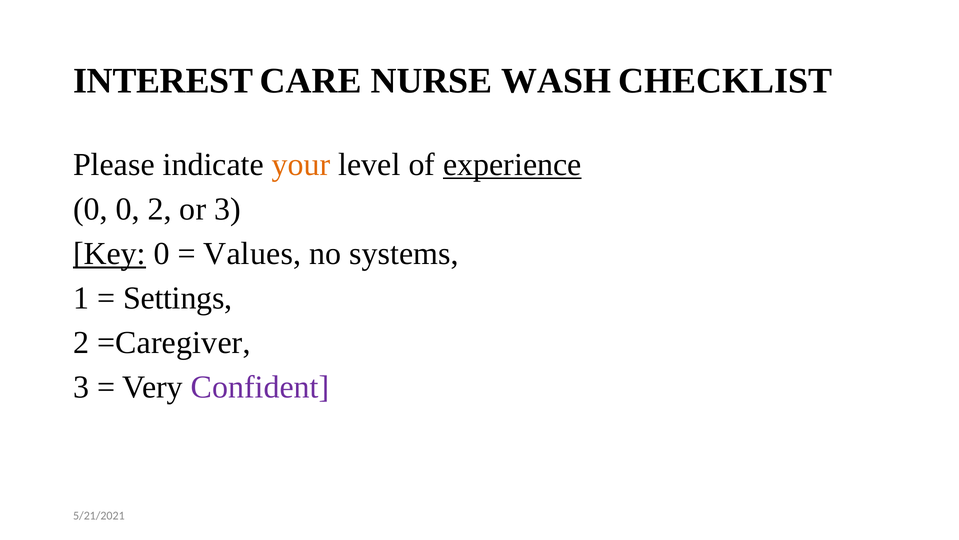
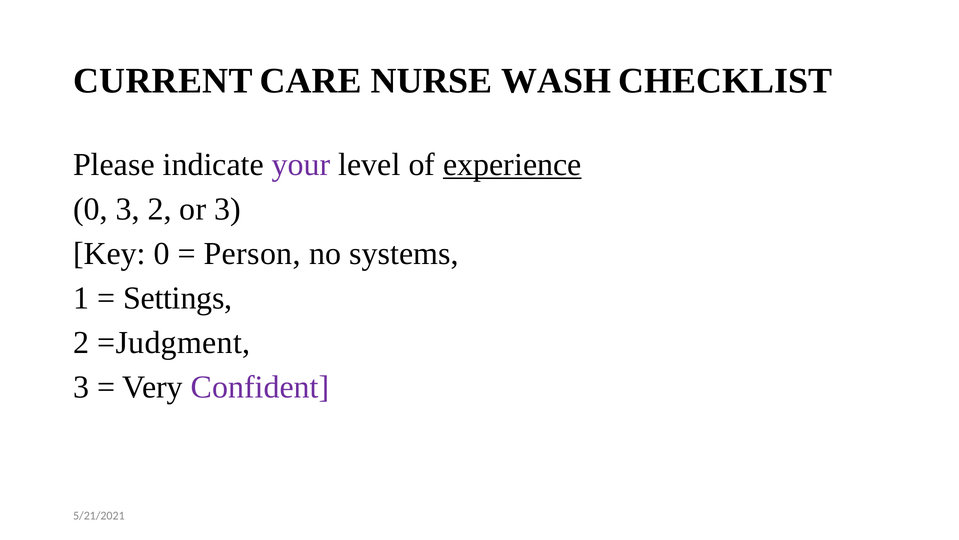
INTEREST: INTEREST -> CURRENT
your colour: orange -> purple
0 0: 0 -> 3
Key underline: present -> none
Values: Values -> Person
=Caregiver: =Caregiver -> =Judgment
